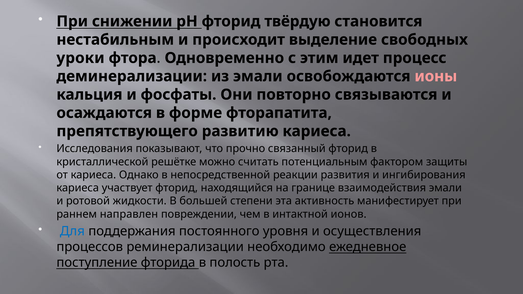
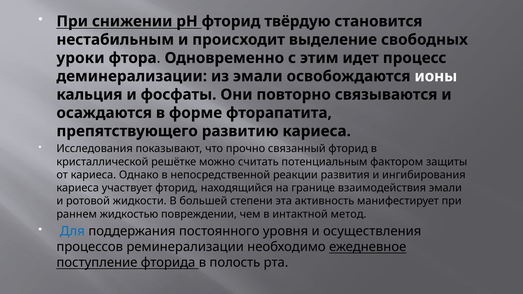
ионы colour: pink -> white
направлен: направлен -> жидкостью
ионов: ионов -> метод
